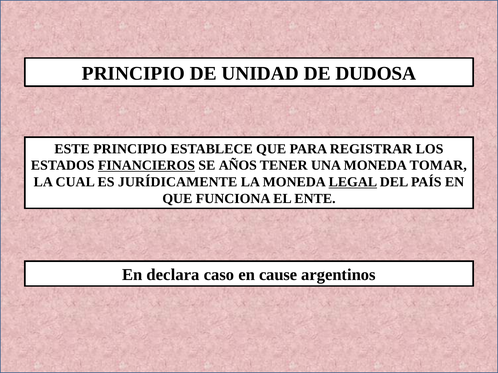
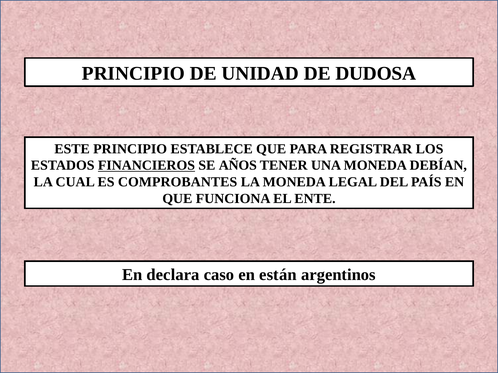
TOMAR: TOMAR -> DEBÍAN
JURÍDICAMENTE: JURÍDICAMENTE -> COMPROBANTES
LEGAL underline: present -> none
cause: cause -> están
